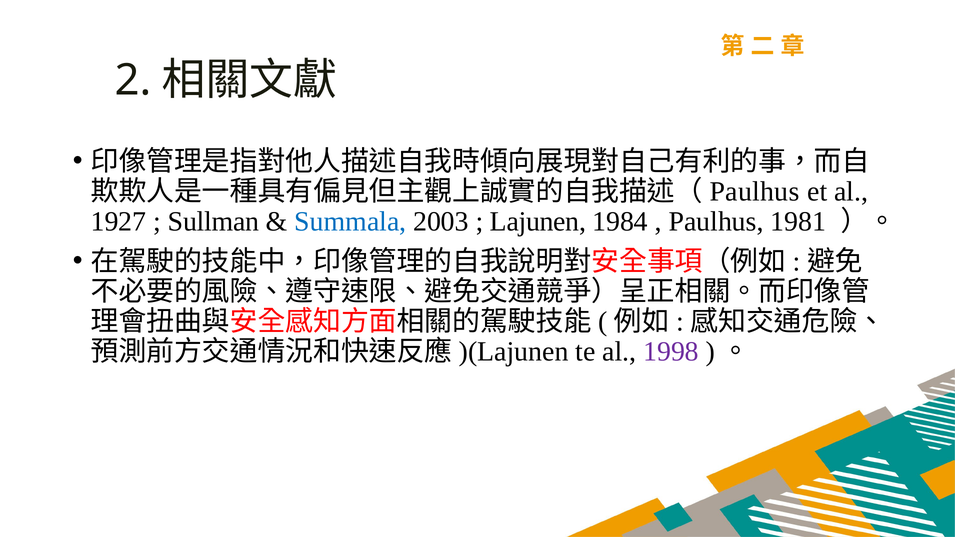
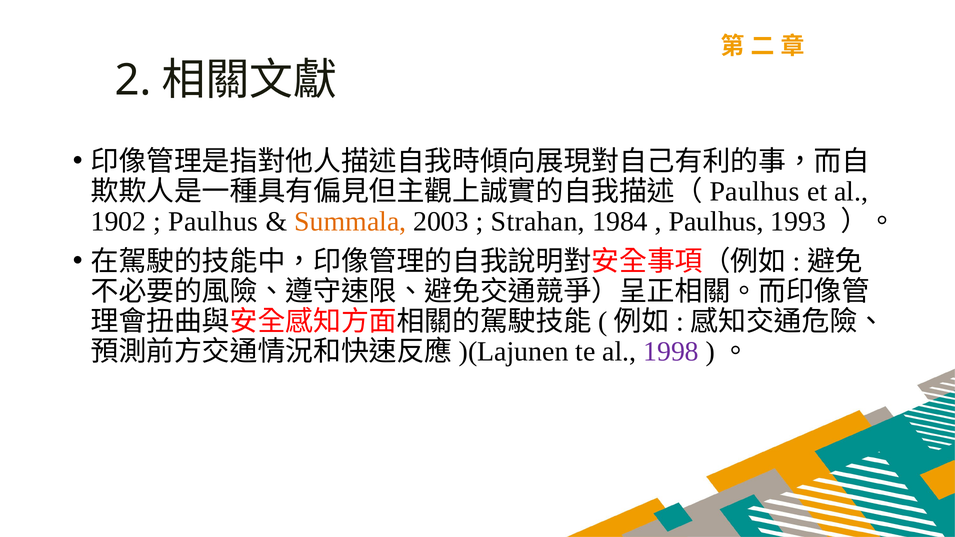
1927: 1927 -> 1902
Sullman at (214, 221): Sullman -> Paulhus
Summala colour: blue -> orange
Lajunen: Lajunen -> Strahan
1981: 1981 -> 1993
